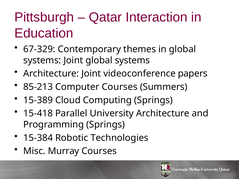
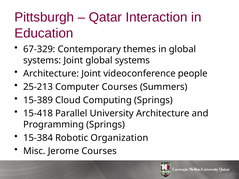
papers: papers -> people
85-213: 85-213 -> 25-213
Technologies: Technologies -> Organization
Murray: Murray -> Jerome
